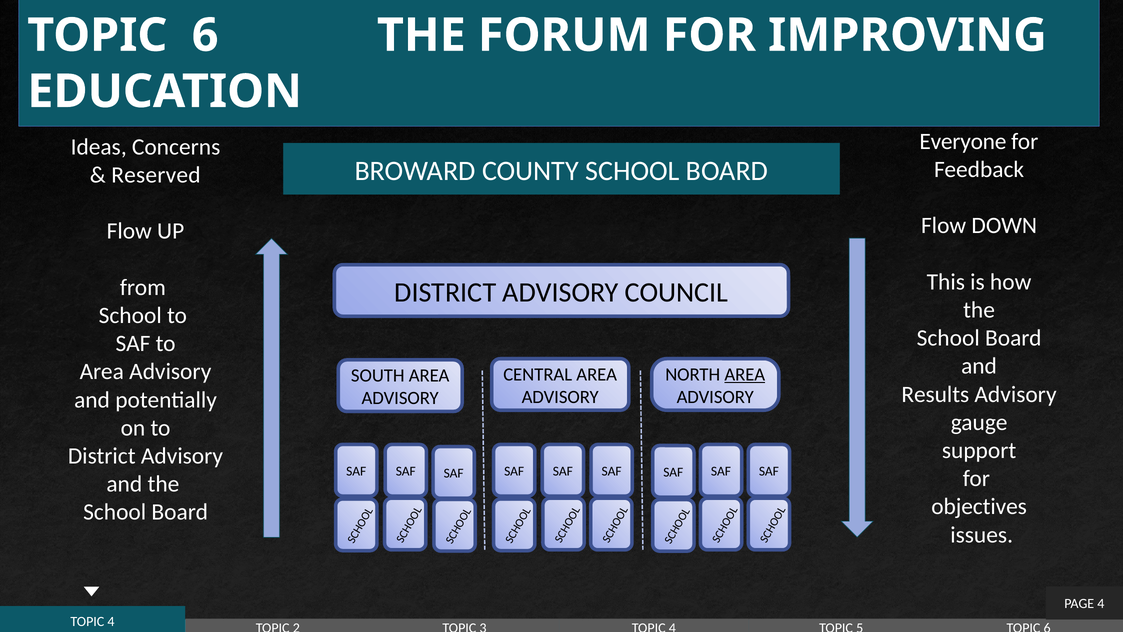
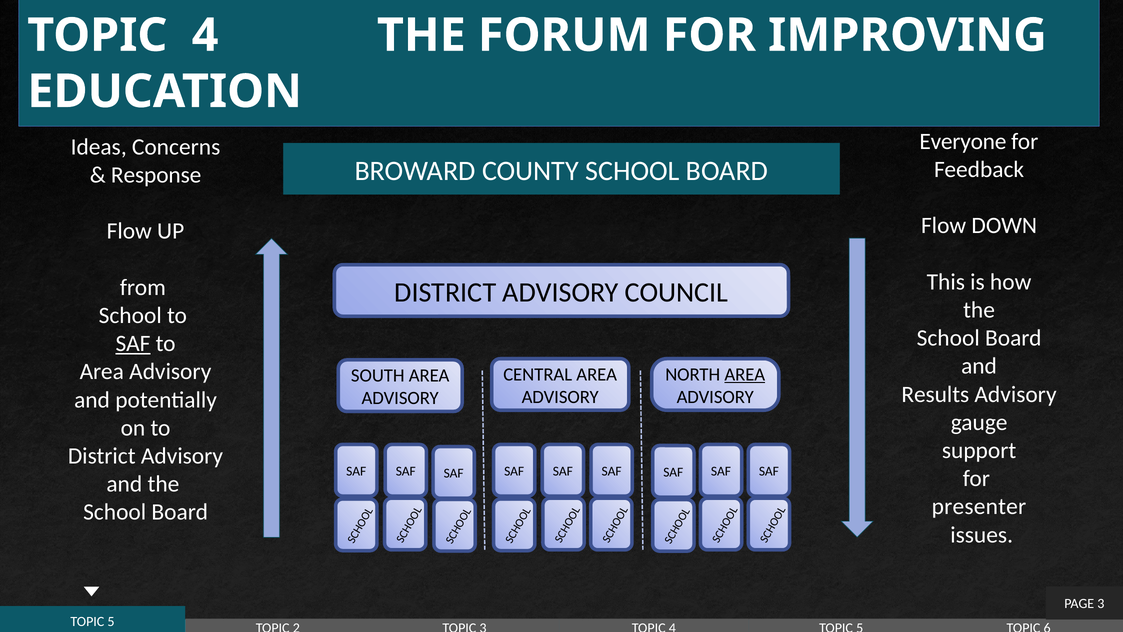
6 at (205, 35): 6 -> 4
Reserved: Reserved -> Response
SAF at (133, 343) underline: none -> present
objectives: objectives -> presenter
PAGE 4: 4 -> 3
4 at (111, 621): 4 -> 5
